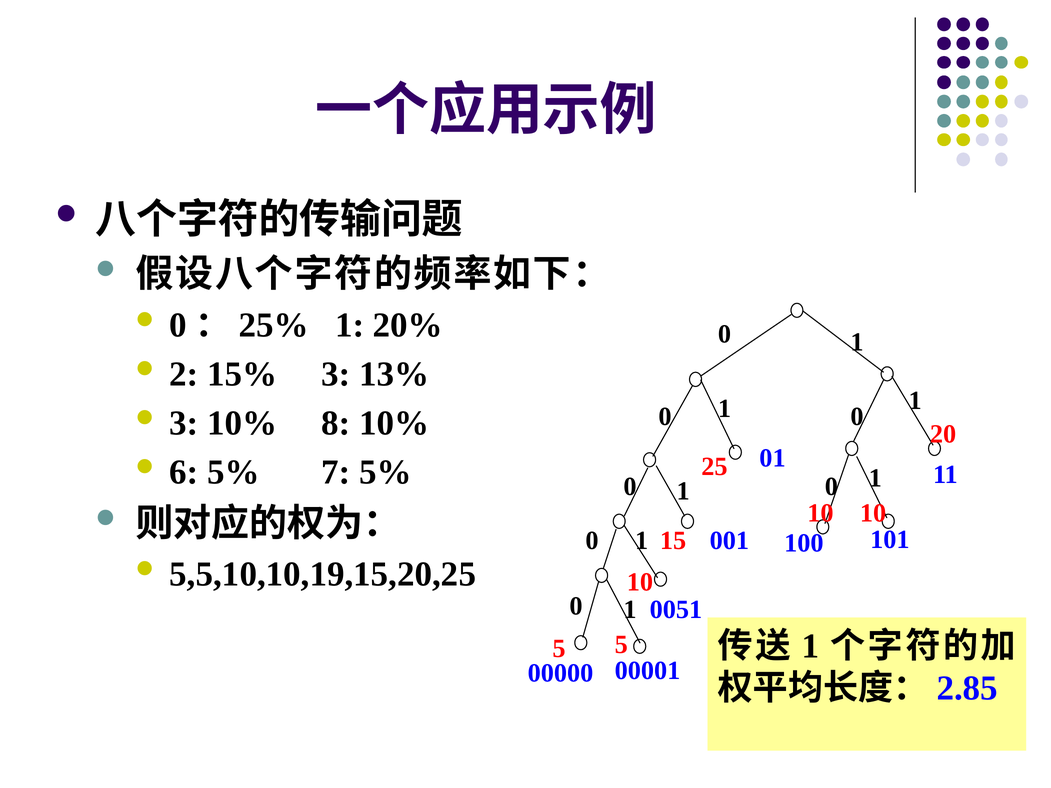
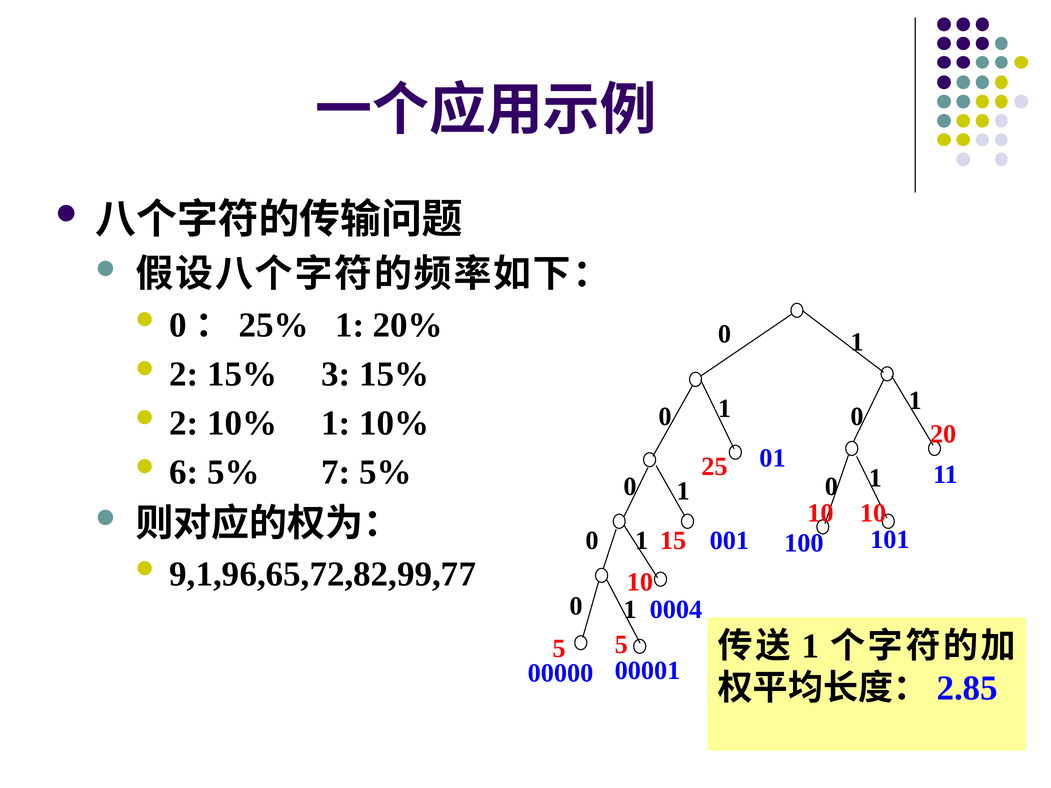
3 13%: 13% -> 15%
3 at (184, 423): 3 -> 2
10% 8: 8 -> 1
5,5,10,10,19,15,20,25: 5,5,10,10,19,15,20,25 -> 9,1,96,65,72,82,99,77
0051: 0051 -> 0004
